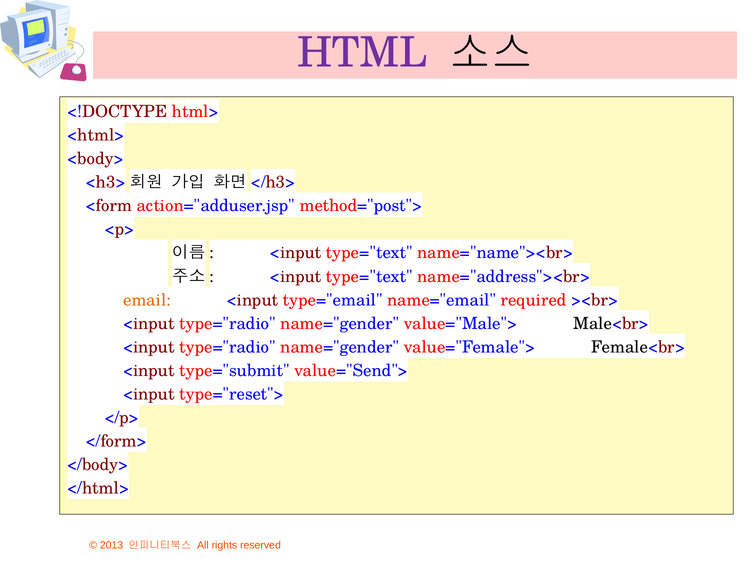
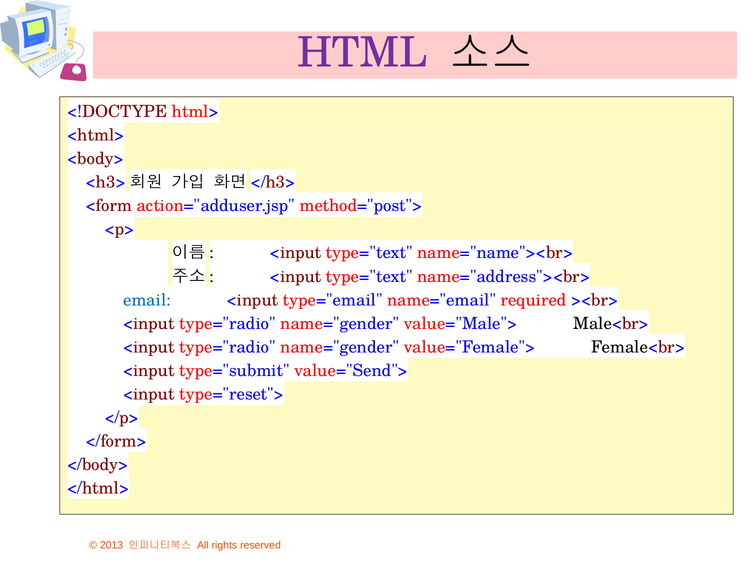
email colour: orange -> blue
